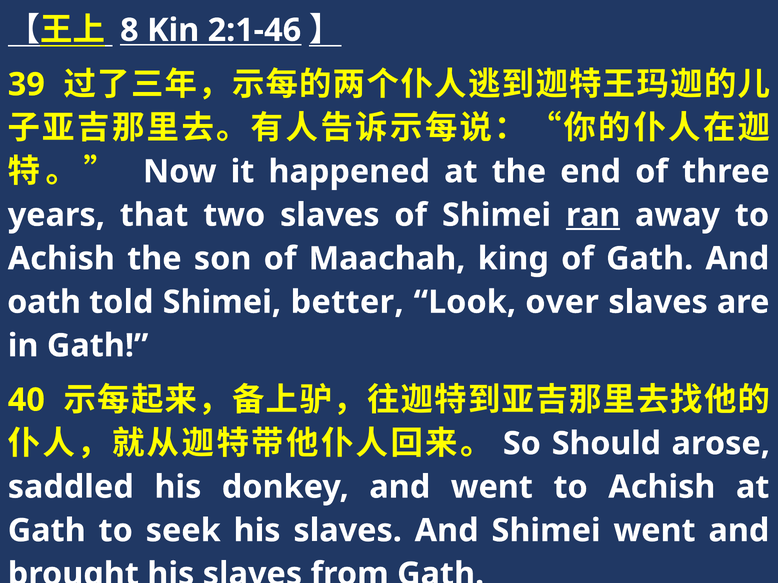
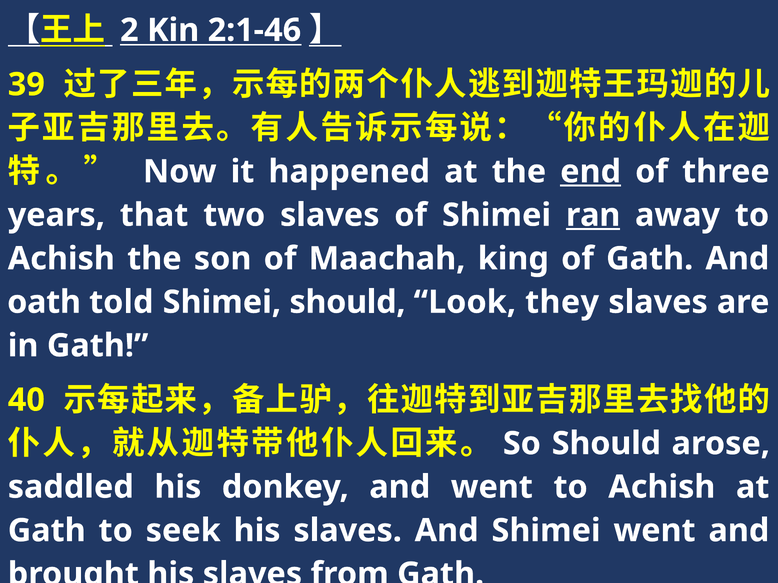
8: 8 -> 2
end underline: none -> present
Shimei better: better -> should
over: over -> they
